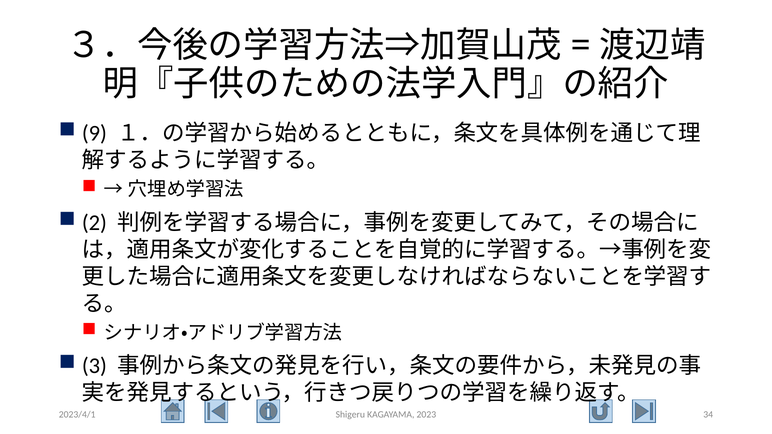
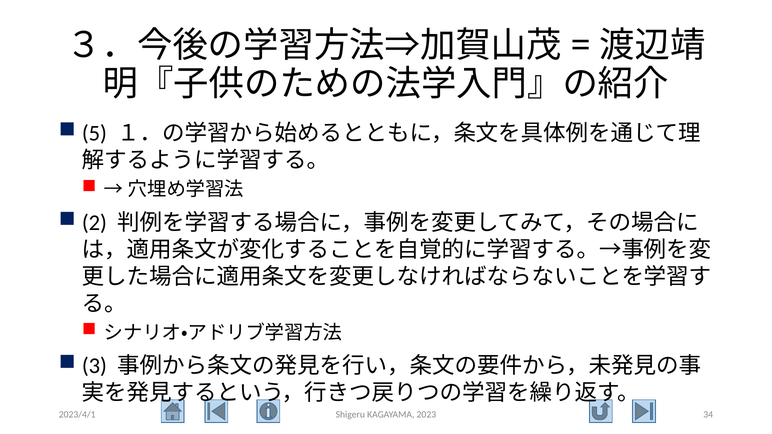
9: 9 -> 5
